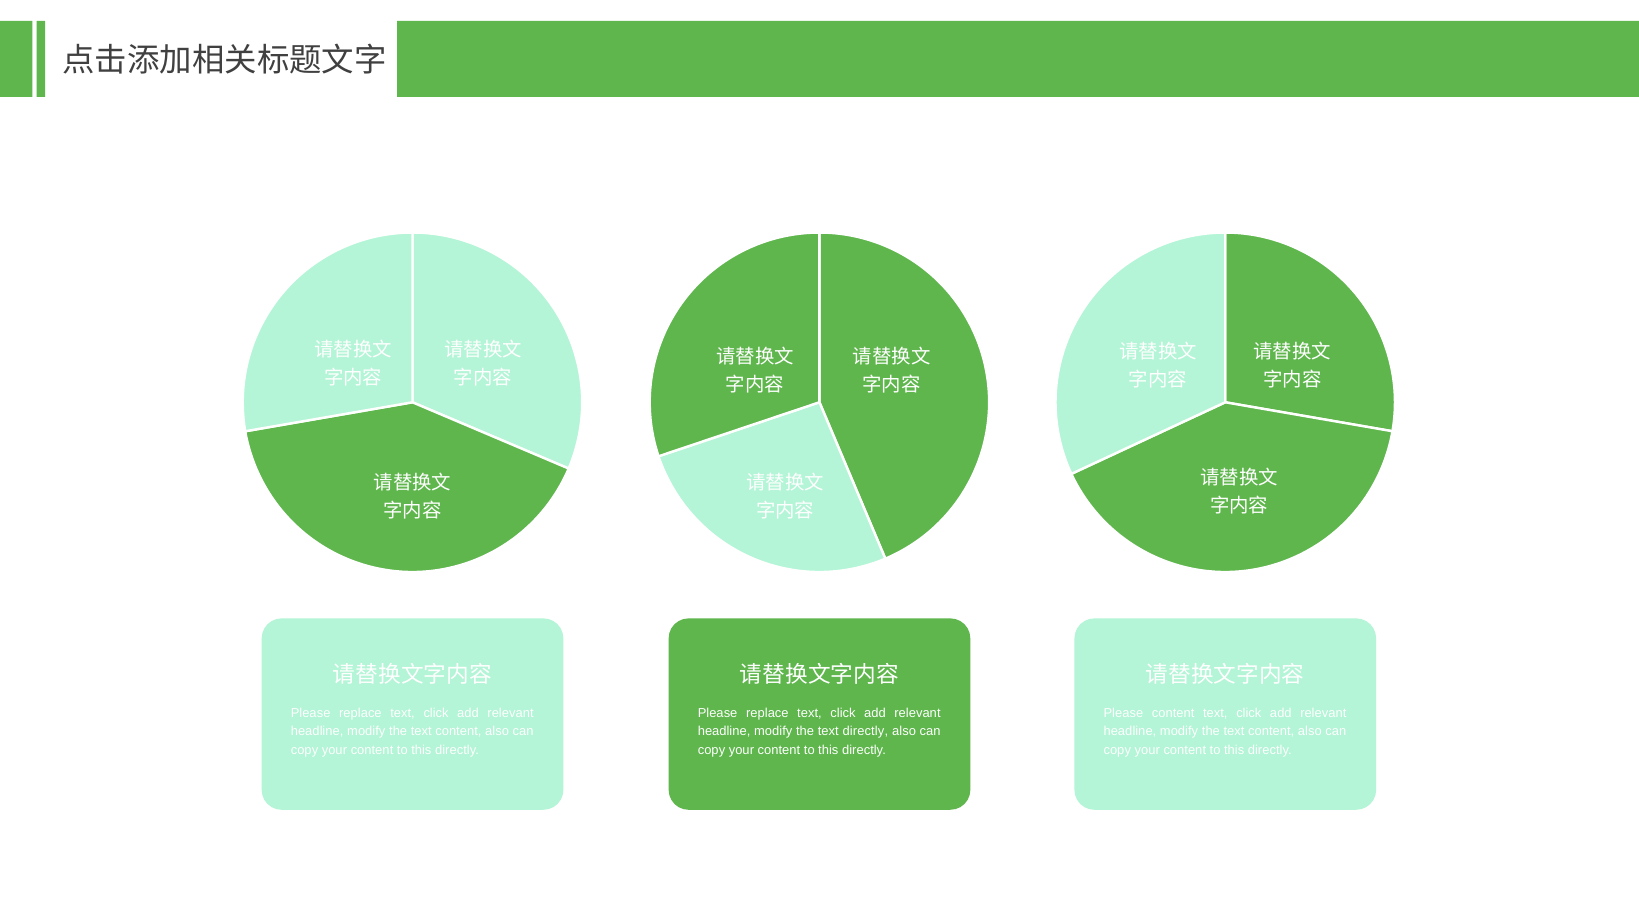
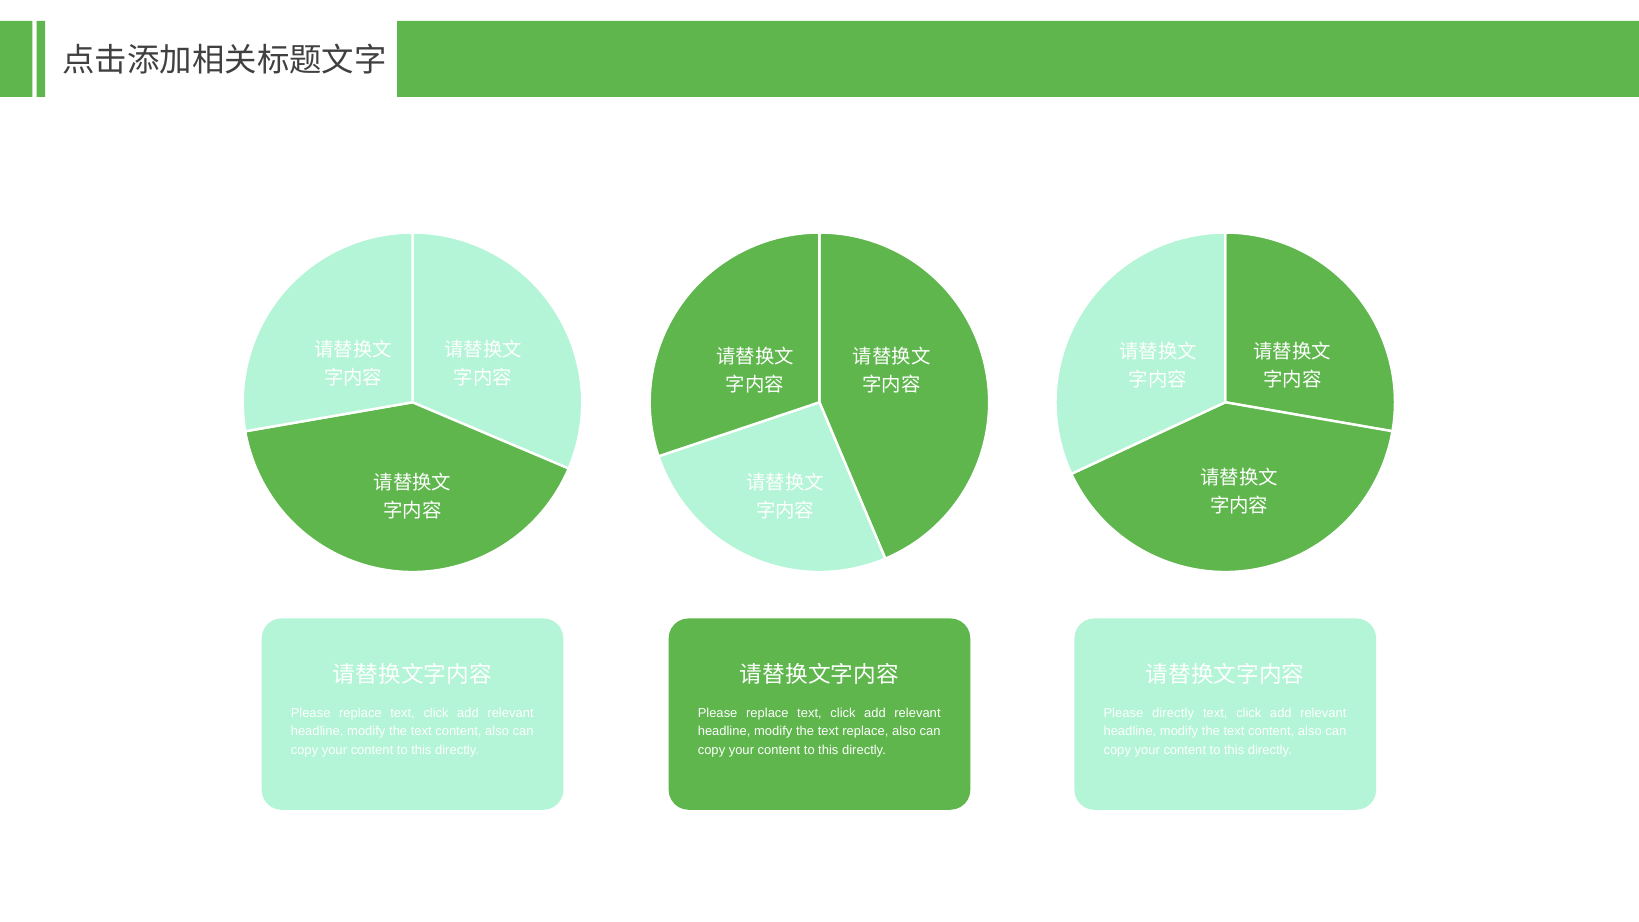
Please content: content -> directly
text directly: directly -> replace
